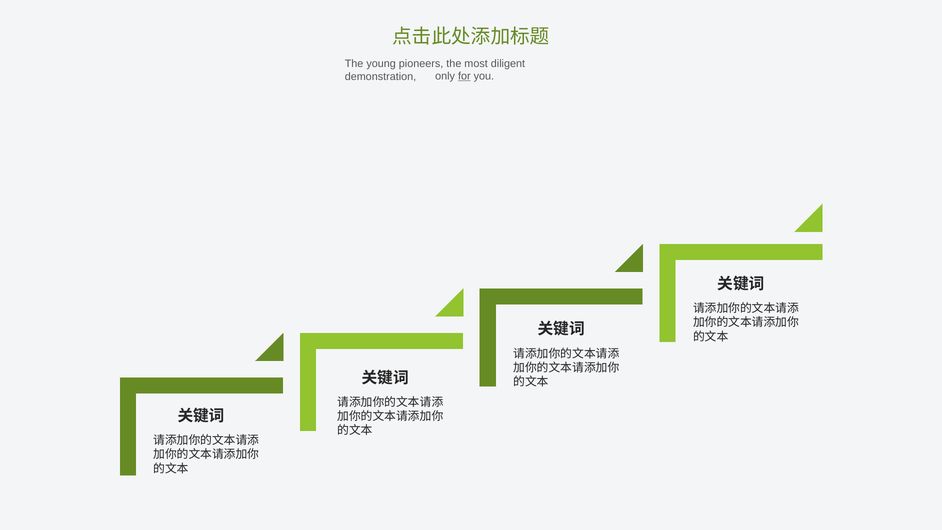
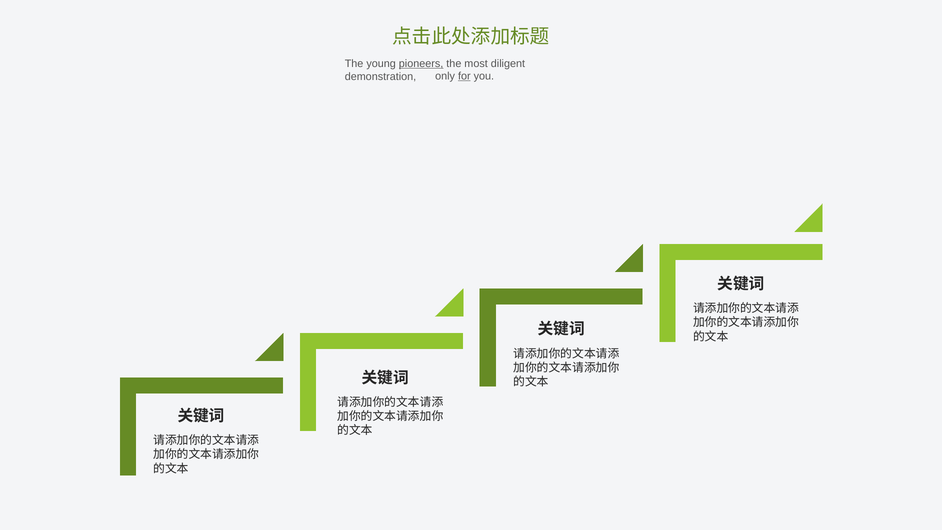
pioneers underline: none -> present
